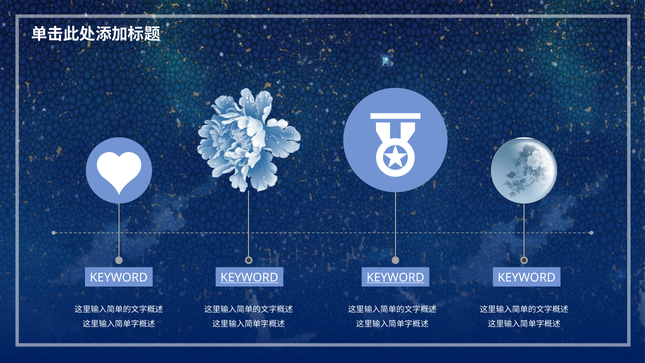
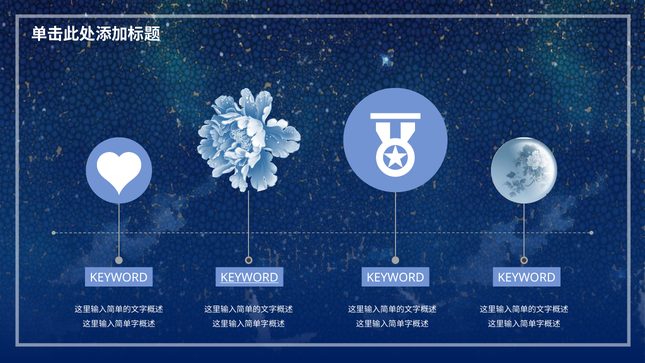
KEYWORD at (395, 278) underline: present -> none
